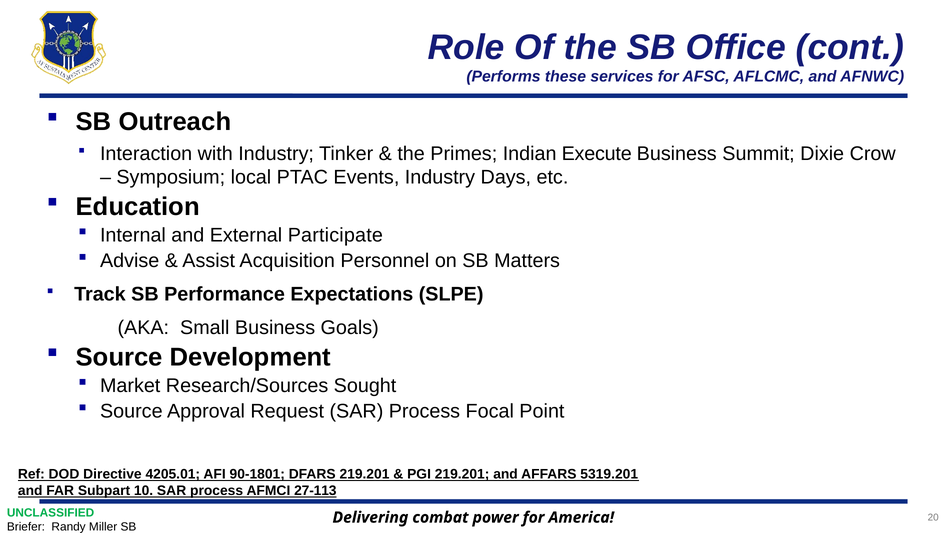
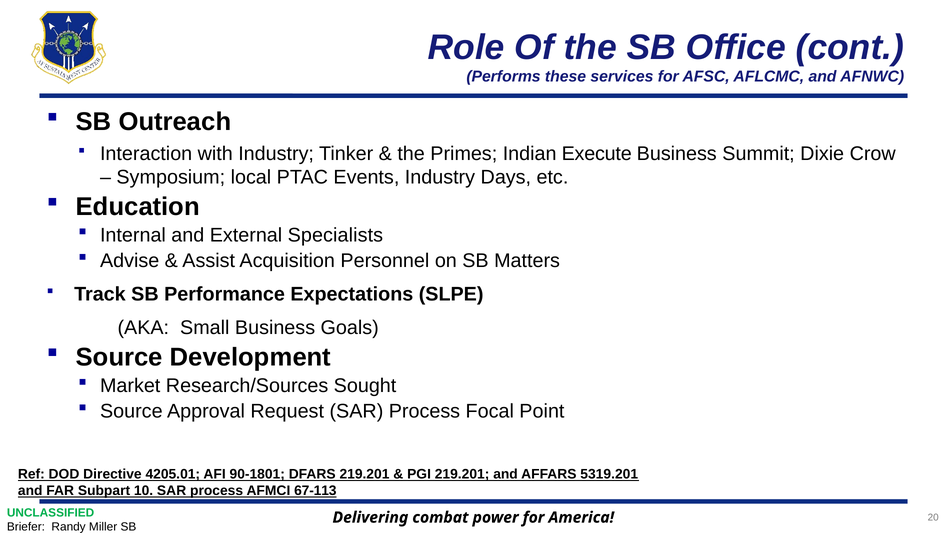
Participate: Participate -> Specialists
27-113: 27-113 -> 67-113
